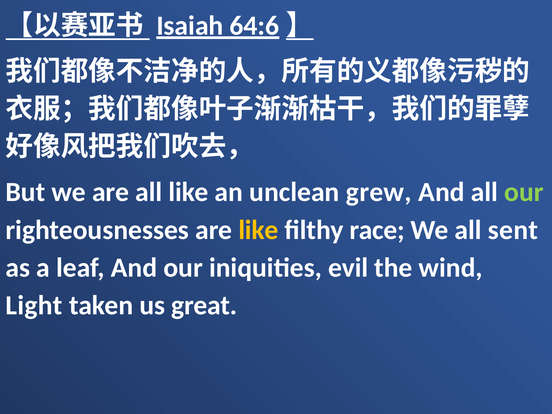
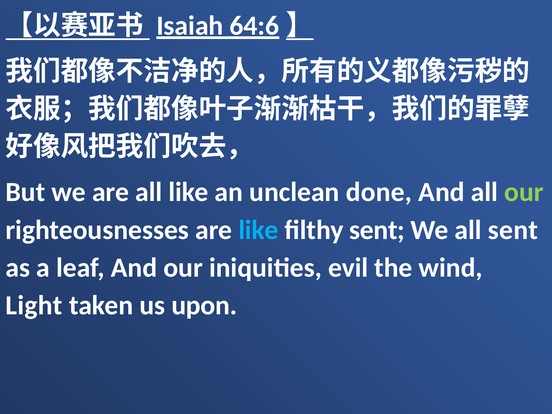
grew: grew -> done
like at (258, 230) colour: yellow -> light blue
filthy race: race -> sent
great: great -> upon
